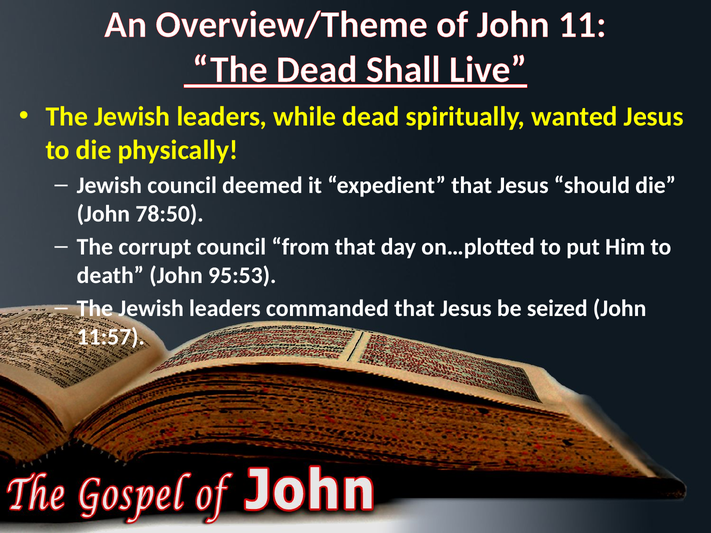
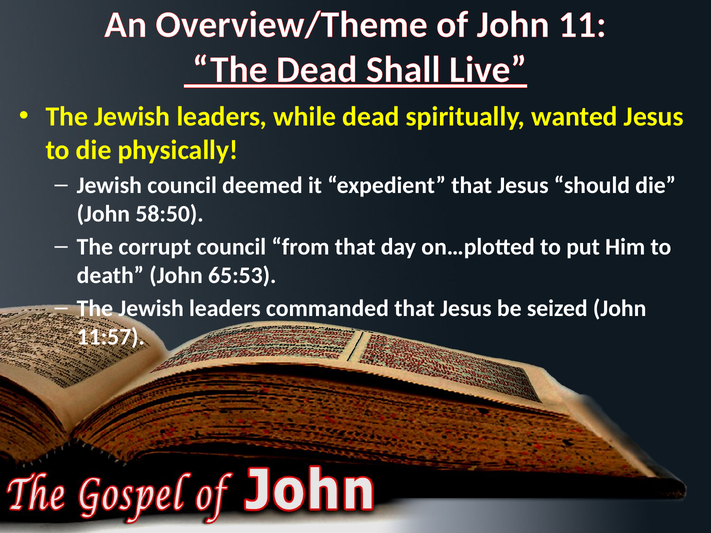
78:50: 78:50 -> 58:50
95:53: 95:53 -> 65:53
